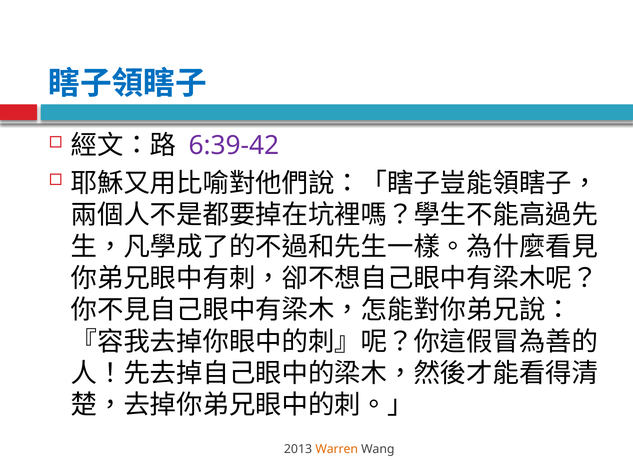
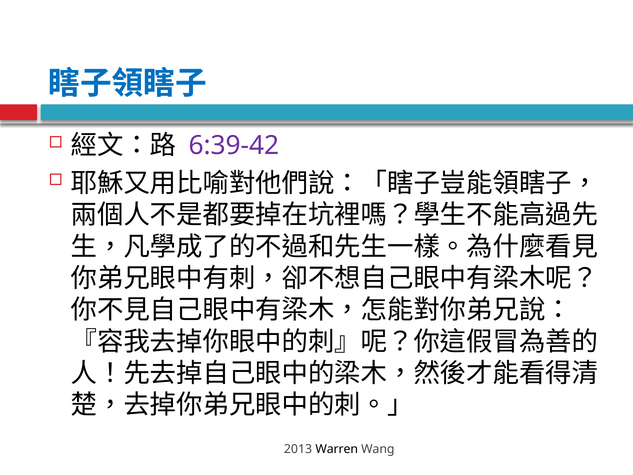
Warren colour: orange -> black
